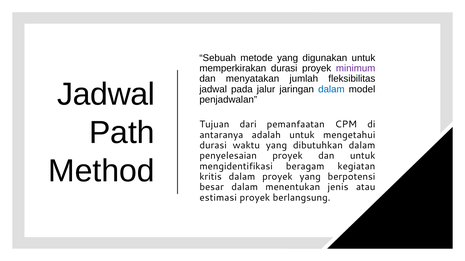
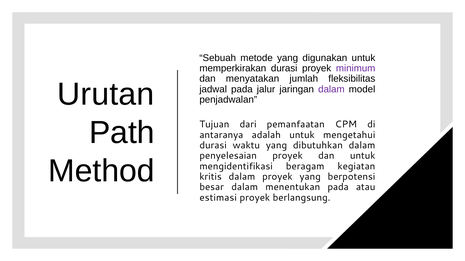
Jadwal at (106, 95): Jadwal -> Urutan
dalam at (331, 89) colour: blue -> purple
menentukan jenis: jenis -> pada
